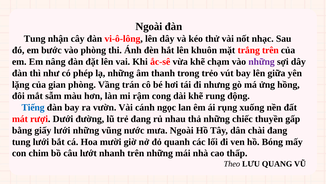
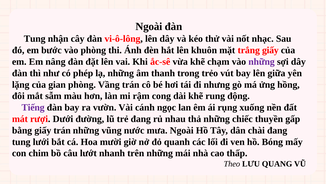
trắng trên: trên -> giấy
Tiếng colour: blue -> purple
giấy lưới: lưới -> trán
